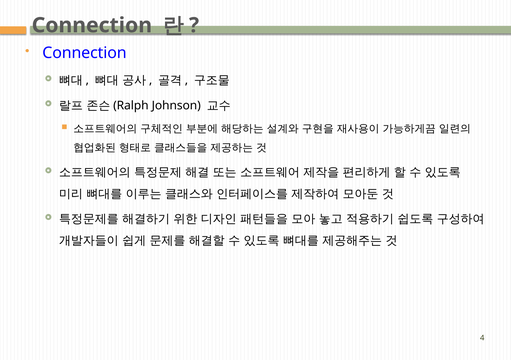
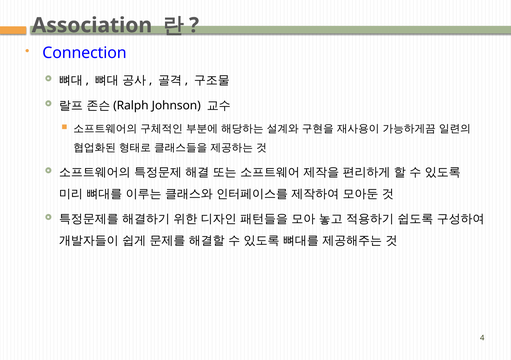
Connection at (92, 25): Connection -> Association
